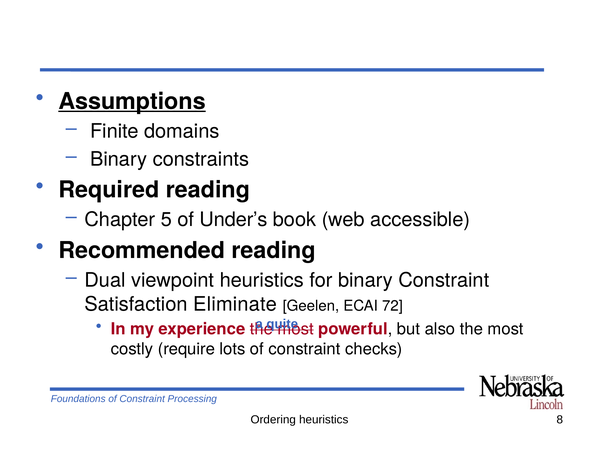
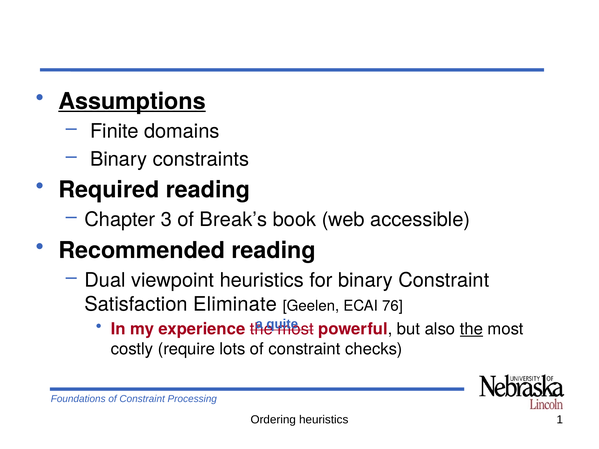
5: 5 -> 3
Under’s: Under’s -> Break’s
72: 72 -> 76
the at (471, 329) underline: none -> present
8: 8 -> 1
